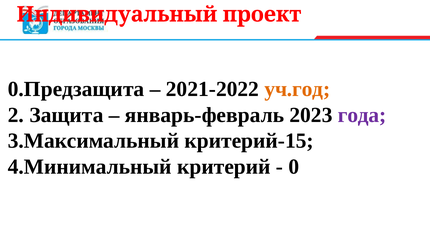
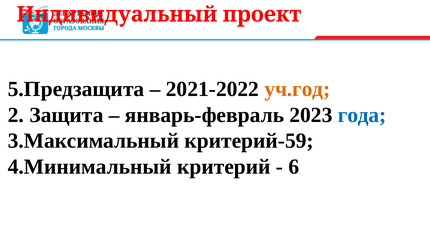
0.Предзащита: 0.Предзащита -> 5.Предзащита
года colour: purple -> blue
критерий-15: критерий-15 -> критерий-59
0: 0 -> 6
